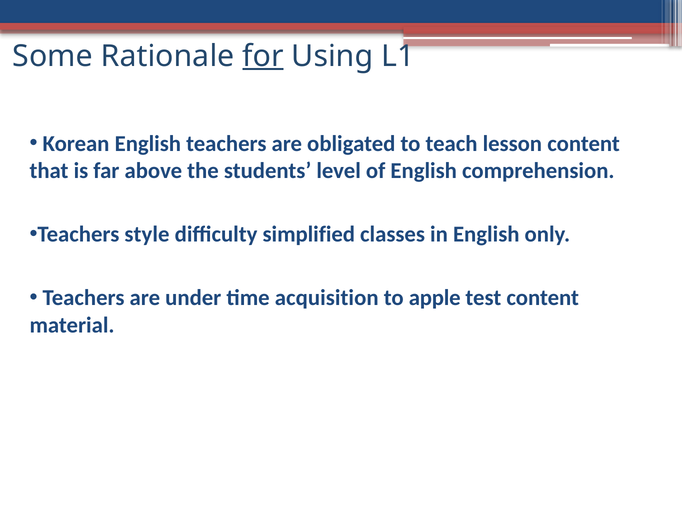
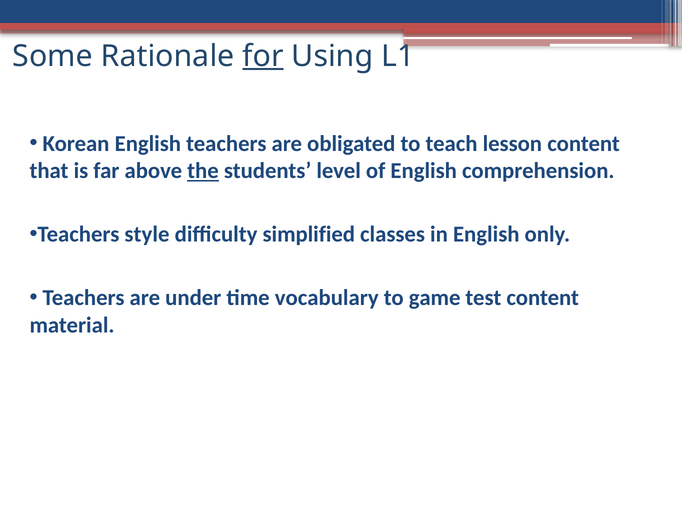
the underline: none -> present
acquisition: acquisition -> vocabulary
apple: apple -> game
